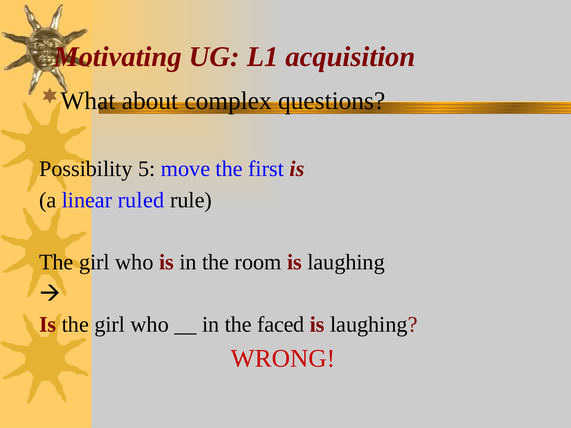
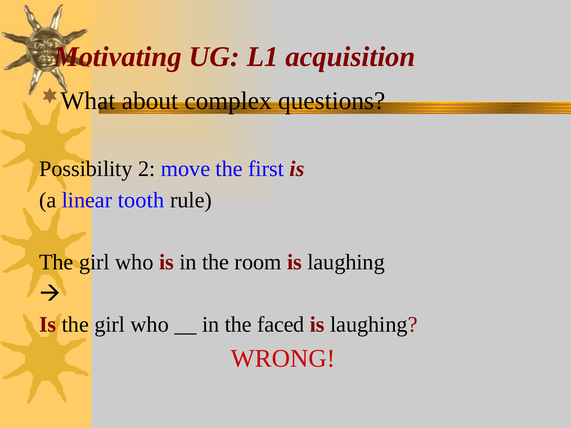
5: 5 -> 2
ruled: ruled -> tooth
